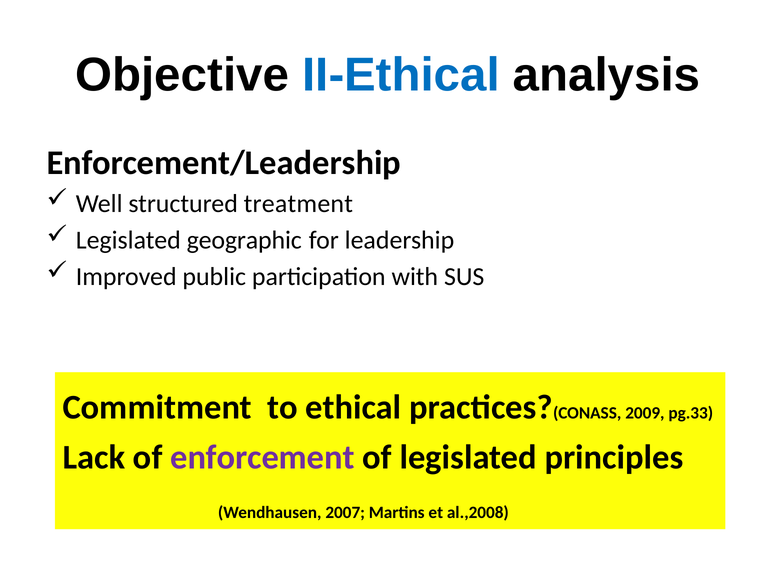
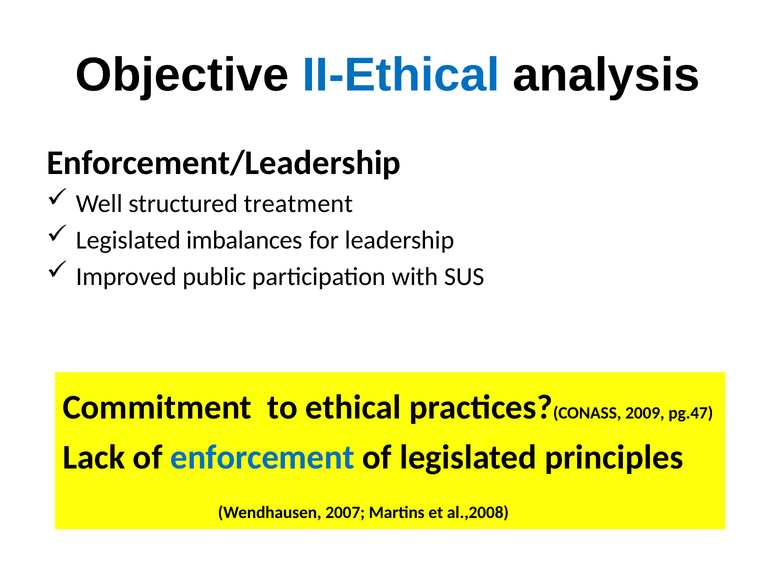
geographic: geographic -> imbalances
pg.33: pg.33 -> pg.47
enforcement colour: purple -> blue
